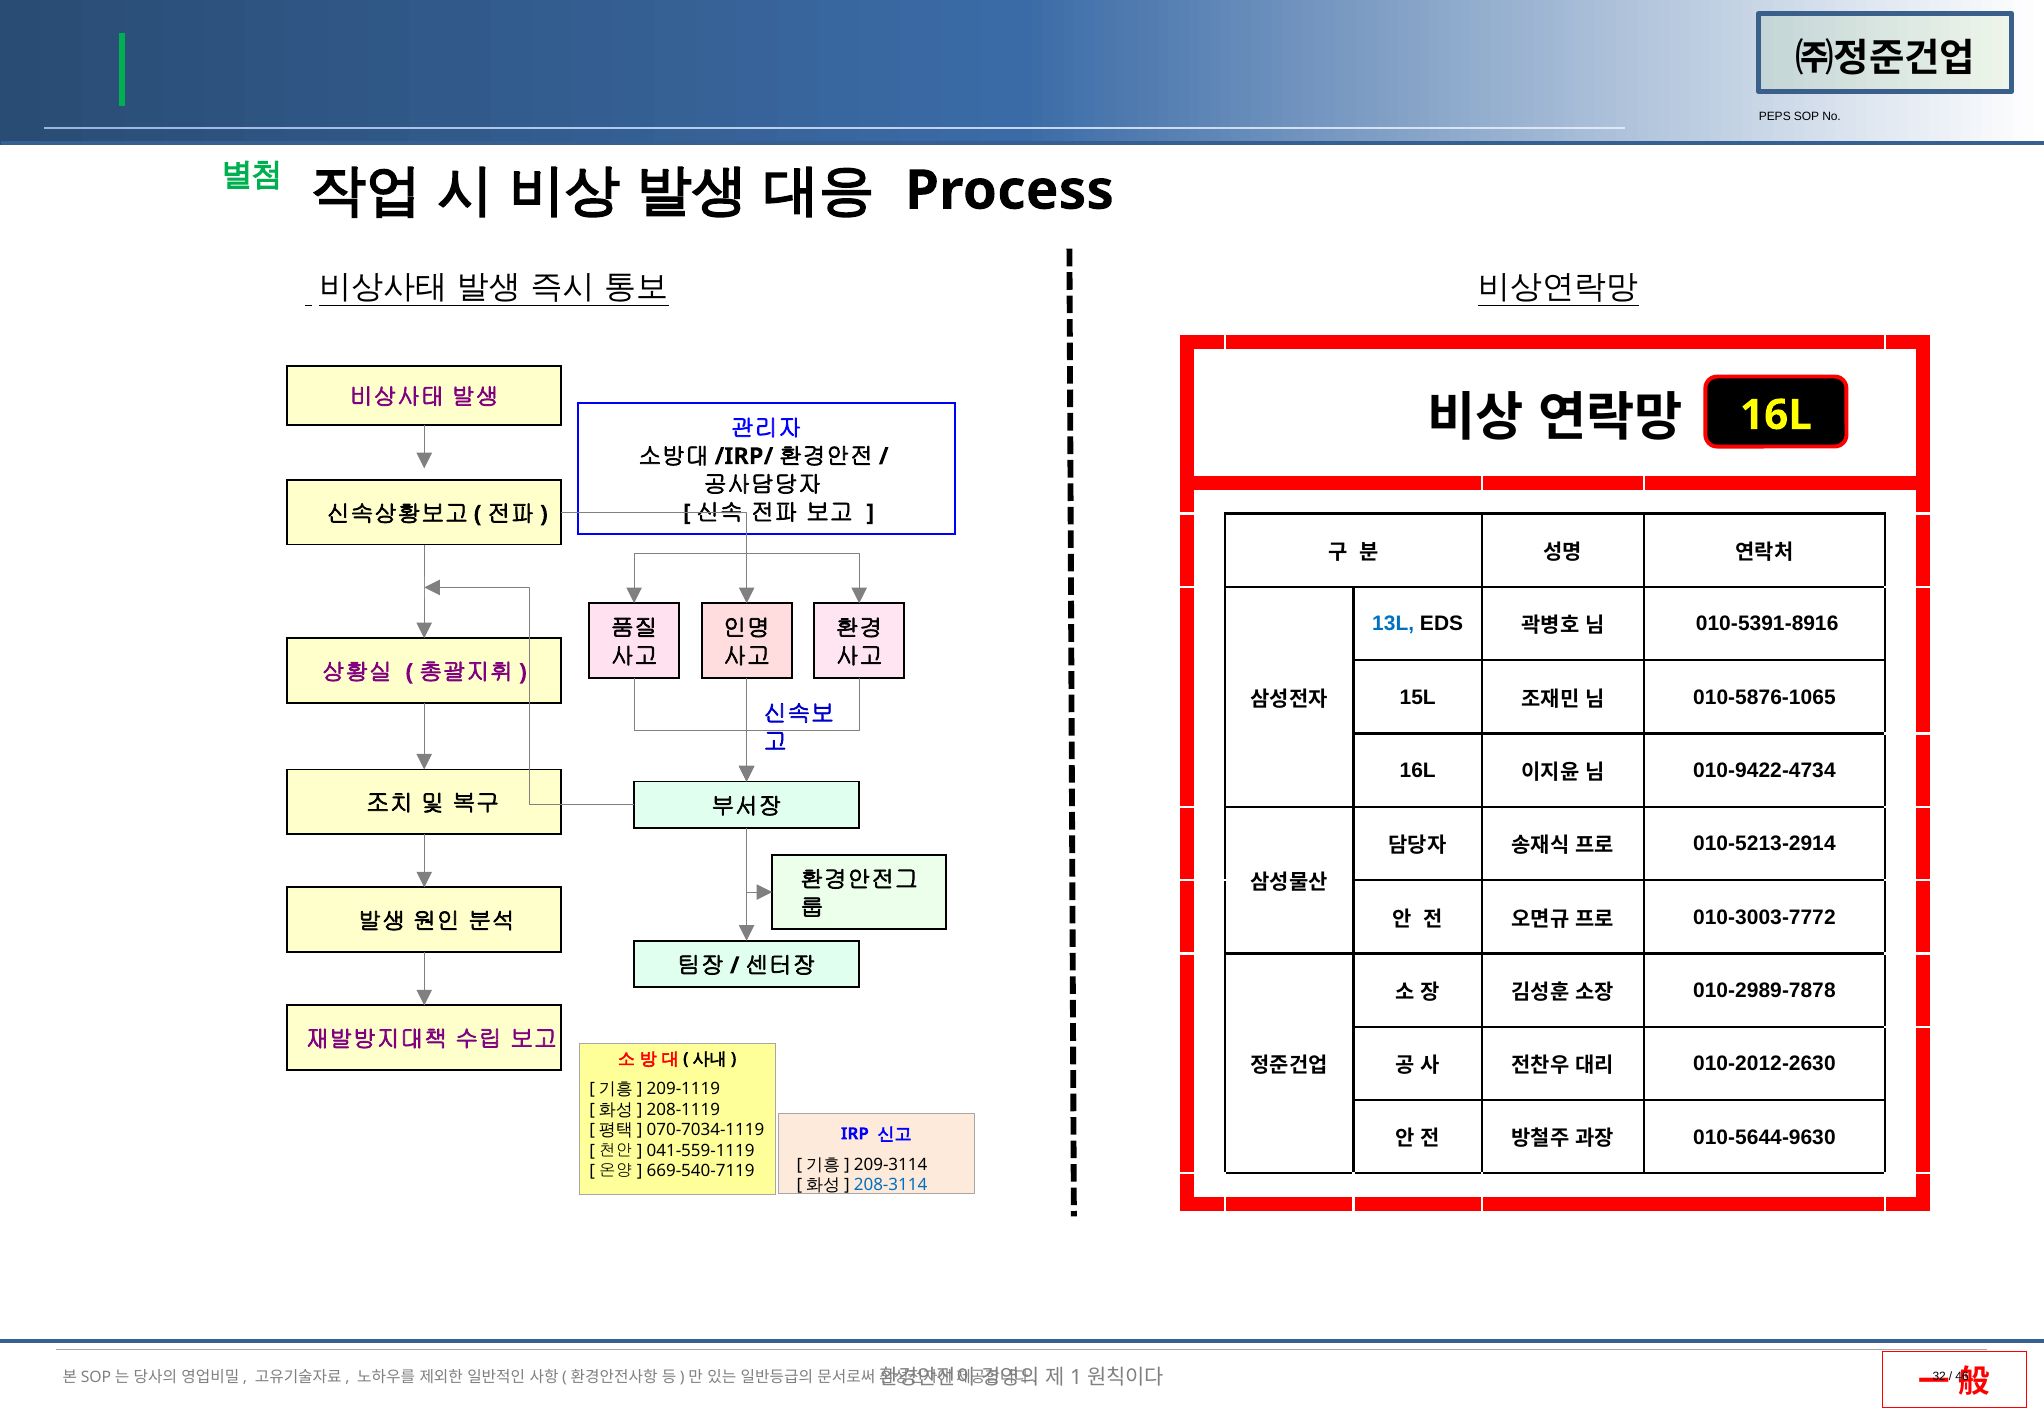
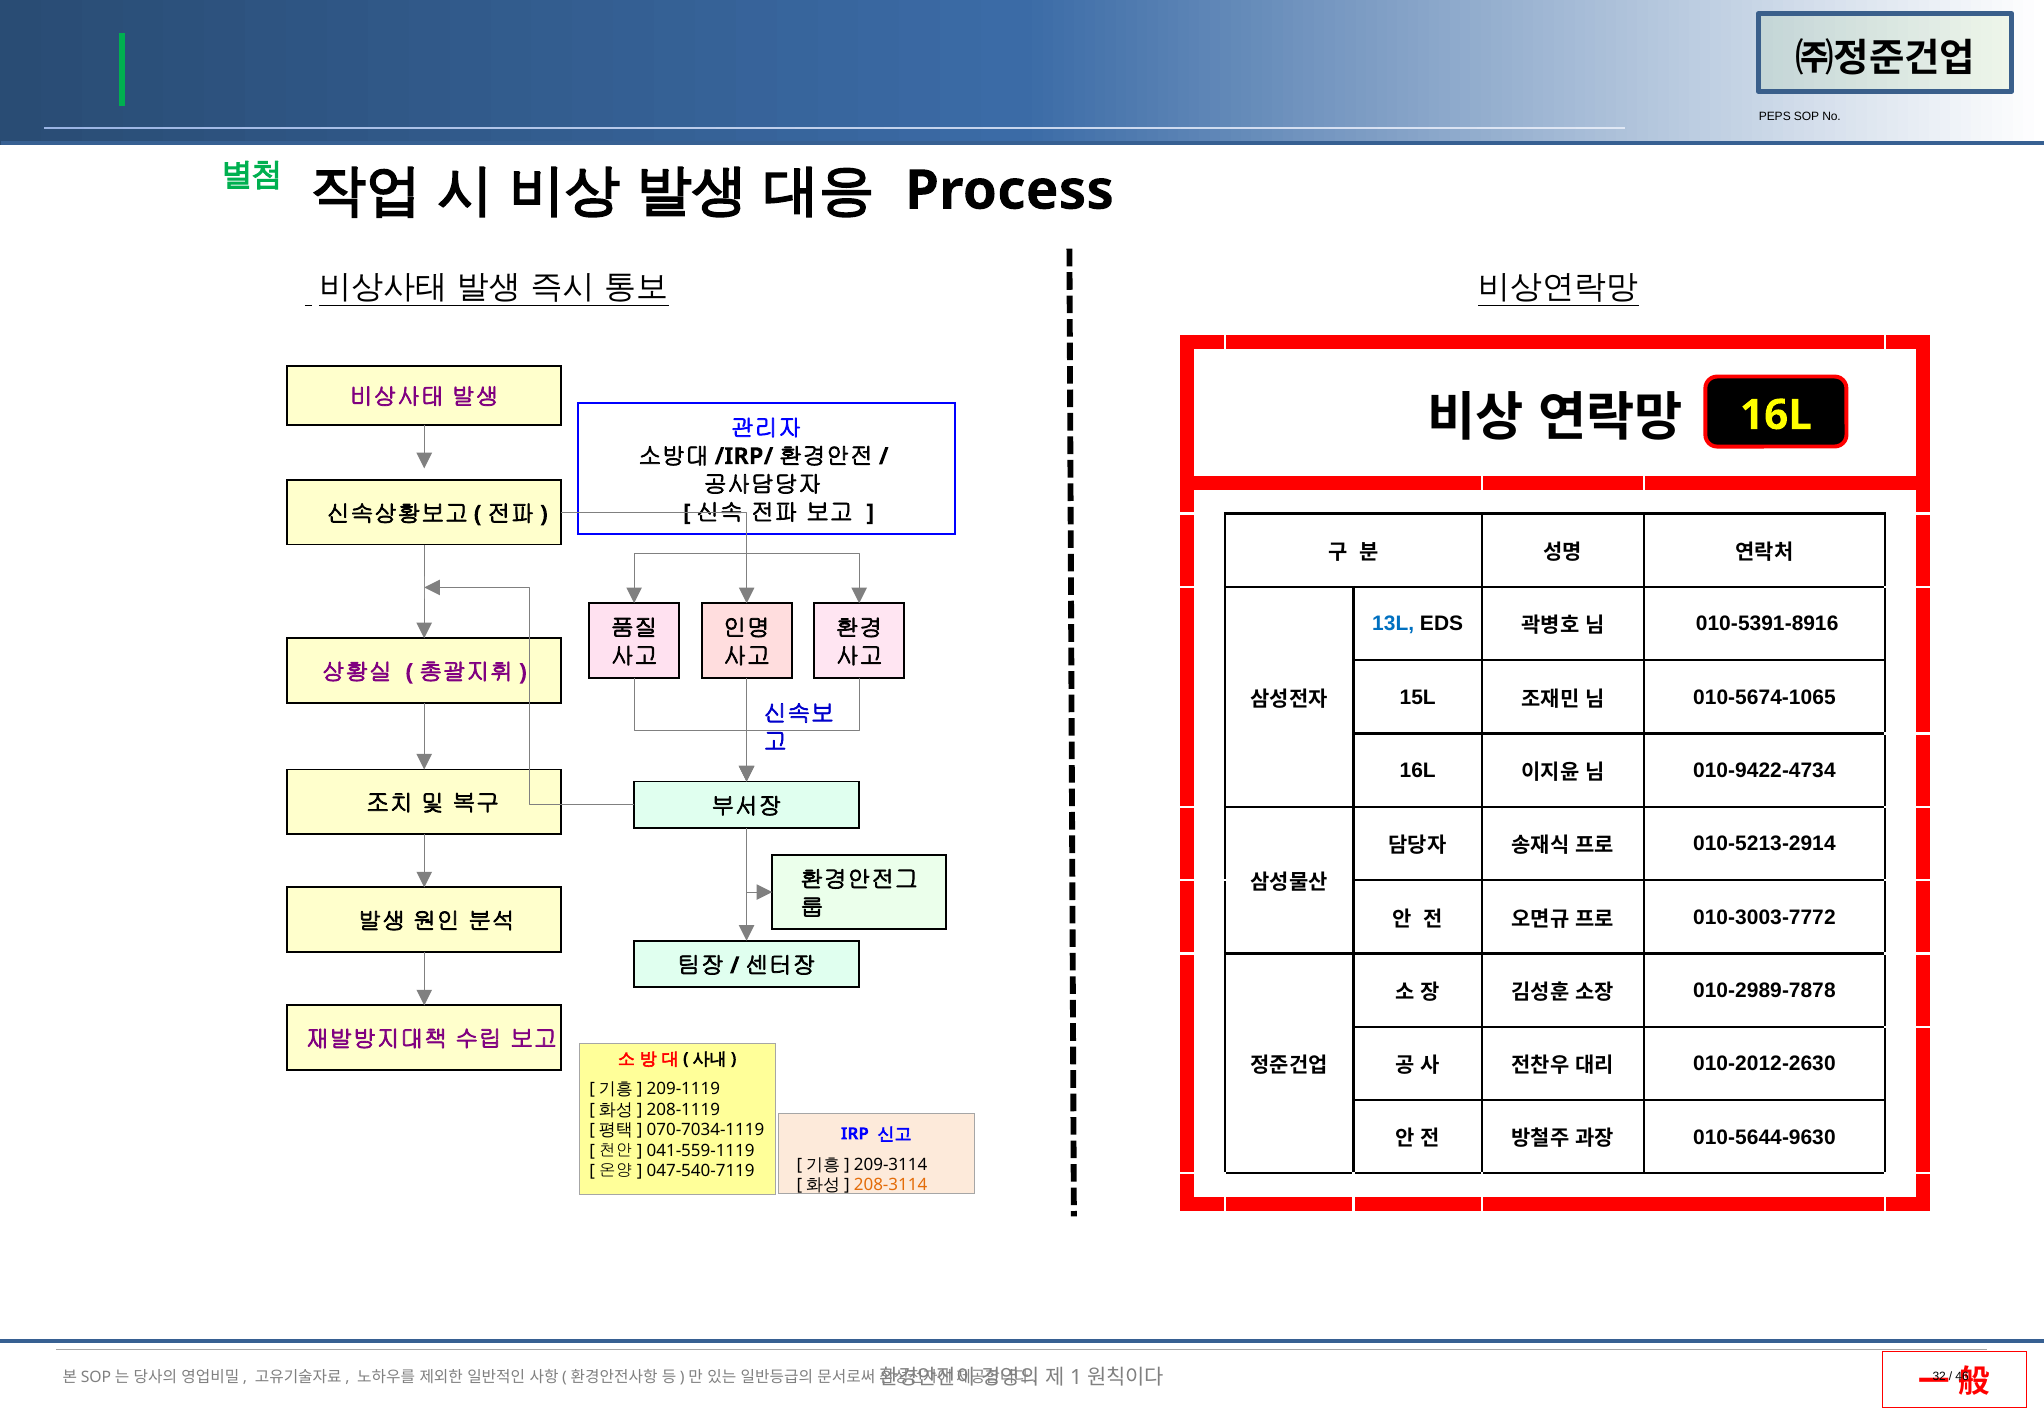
010-5876-1065: 010-5876-1065 -> 010-5674-1065
669-540-7119: 669-540-7119 -> 047-540-7119
208-3114 colour: blue -> orange
